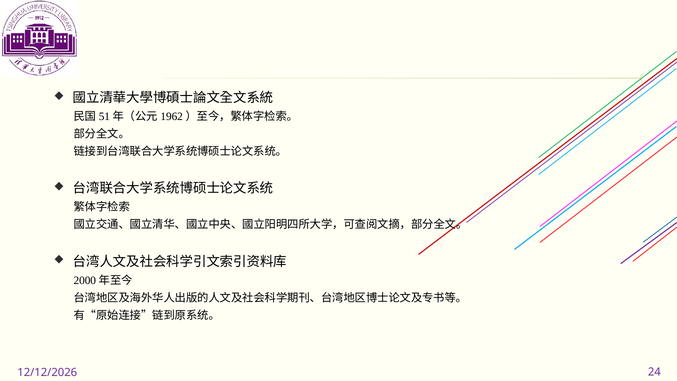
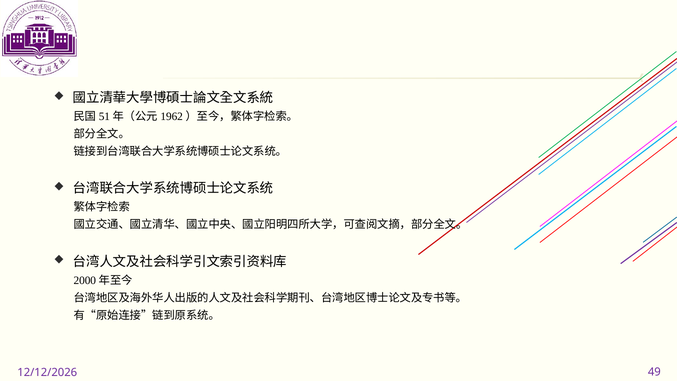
24: 24 -> 49
